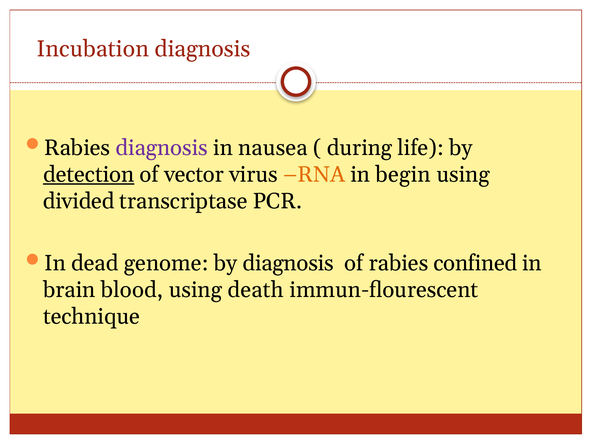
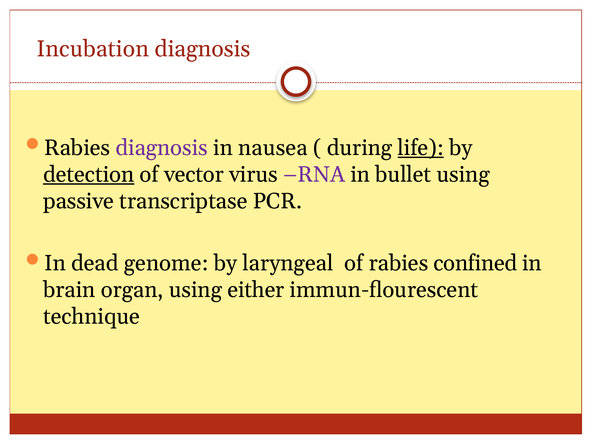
life underline: none -> present
RNA colour: orange -> purple
begin: begin -> bullet
divided: divided -> passive
by diagnosis: diagnosis -> laryngeal
blood: blood -> organ
death: death -> either
